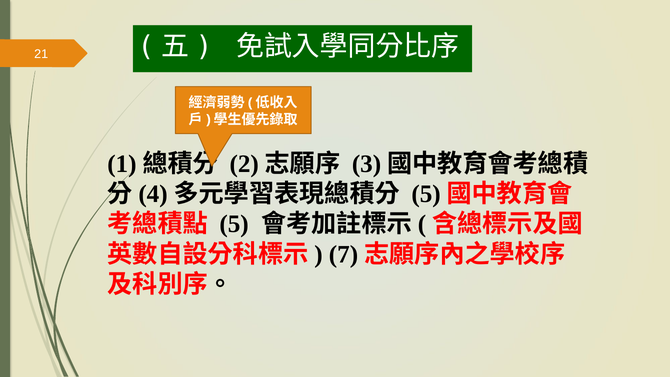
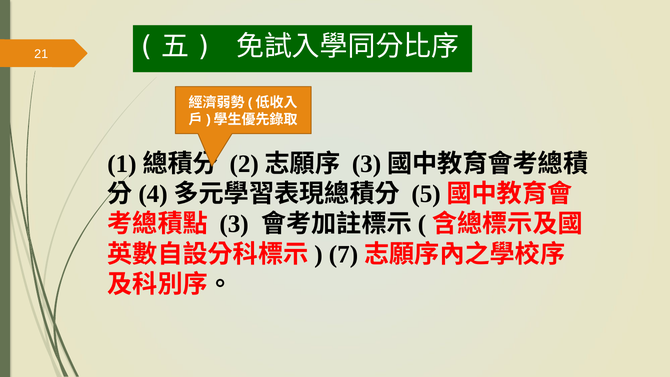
5 at (234, 224): 5 -> 3
